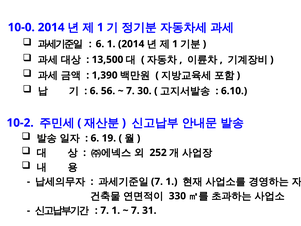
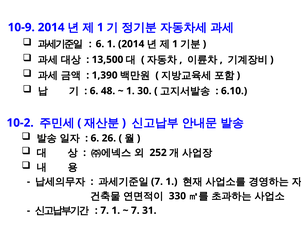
10-0: 10-0 -> 10-9
56: 56 -> 48
7 at (130, 91): 7 -> 1
19: 19 -> 26
